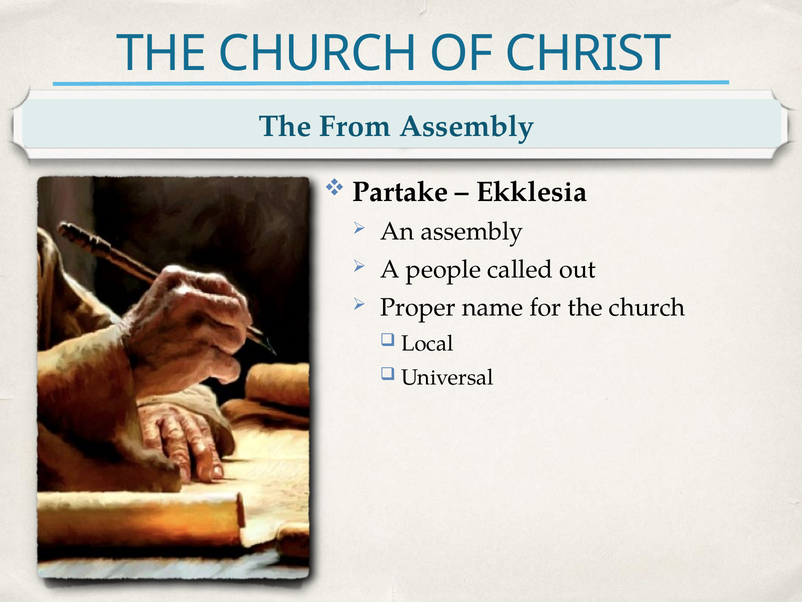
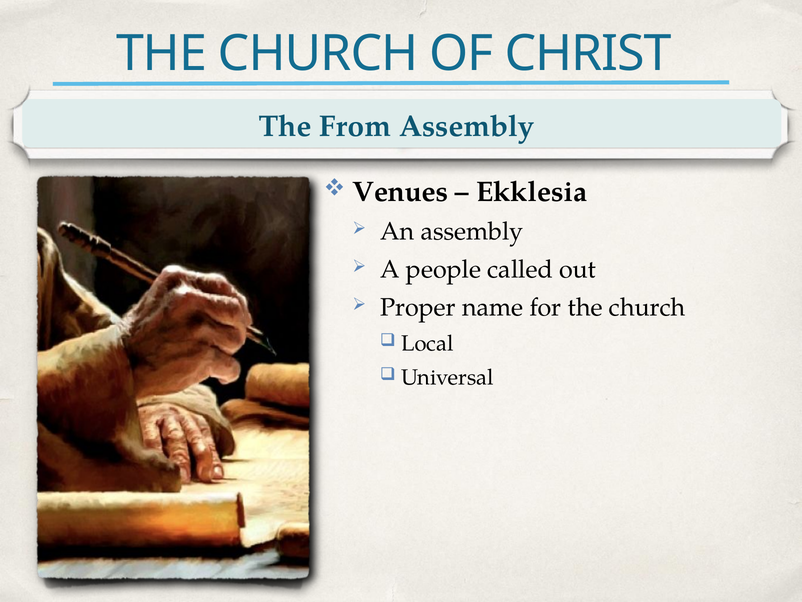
Partake: Partake -> Venues
